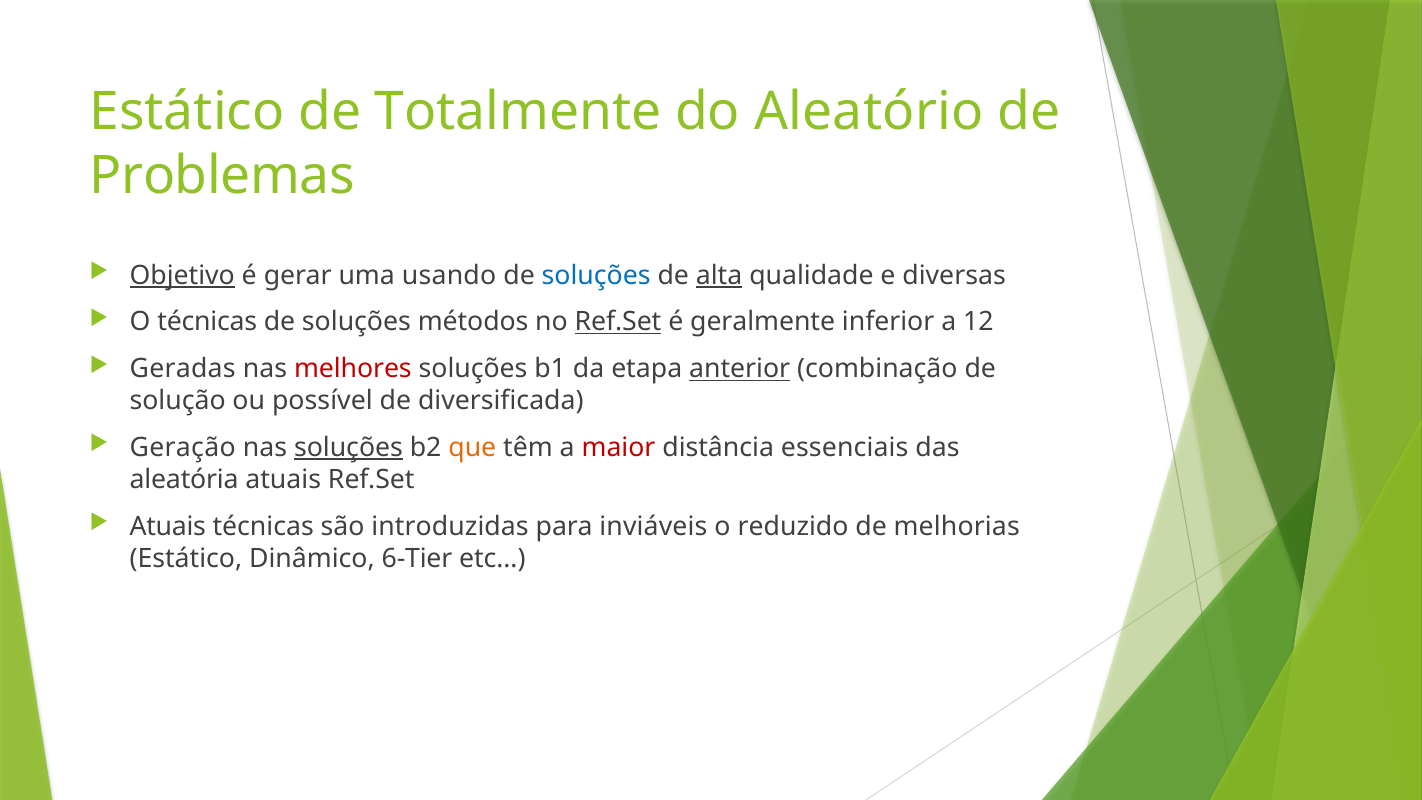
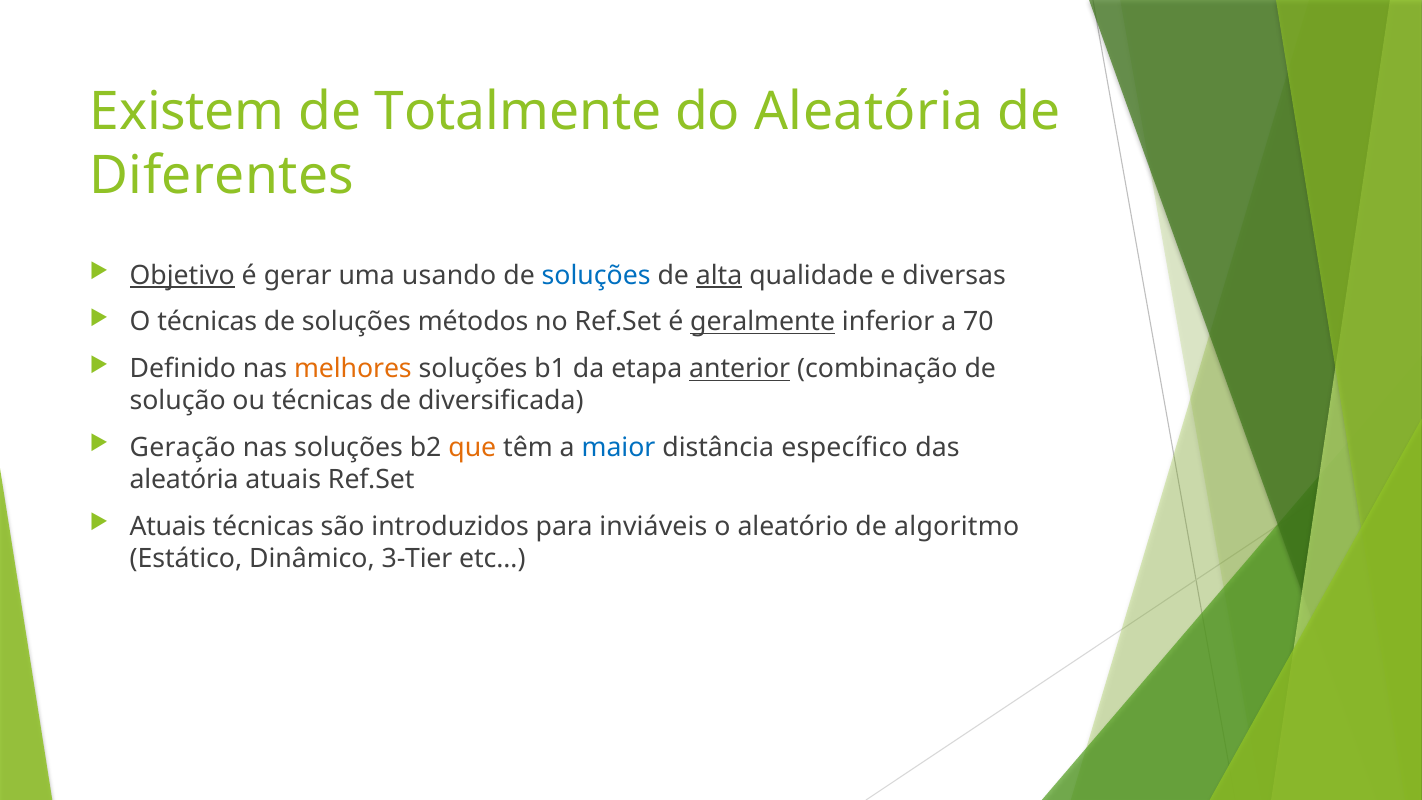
Estático at (187, 112): Estático -> Existem
do Aleatório: Aleatório -> Aleatória
Problemas: Problemas -> Diferentes
Ref.Set at (618, 322) underline: present -> none
geralmente underline: none -> present
12: 12 -> 70
Geradas: Geradas -> Definido
melhores colour: red -> orange
ou possível: possível -> técnicas
soluções at (349, 448) underline: present -> none
maior colour: red -> blue
essenciais: essenciais -> específico
introduzidas: introduzidas -> introduzidos
reduzido: reduzido -> aleatório
melhorias: melhorias -> algoritmo
6-Tier: 6-Tier -> 3-Tier
